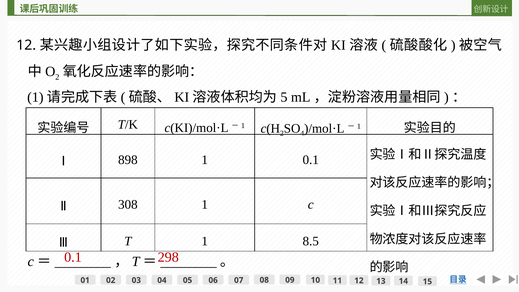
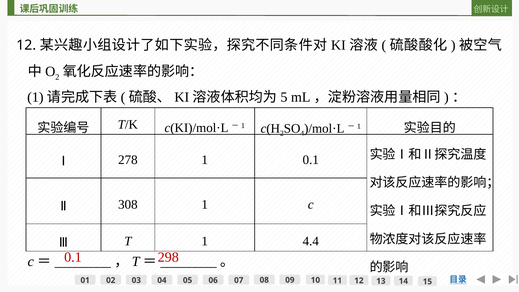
898: 898 -> 278
8.5: 8.5 -> 4.4
